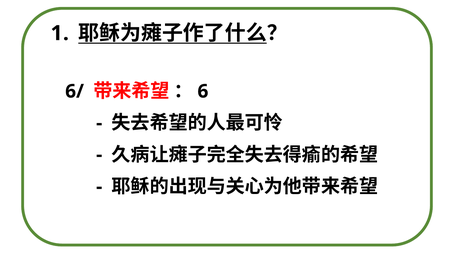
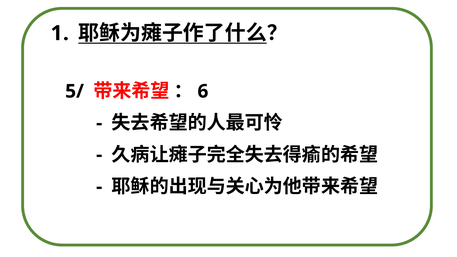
6/: 6/ -> 5/
